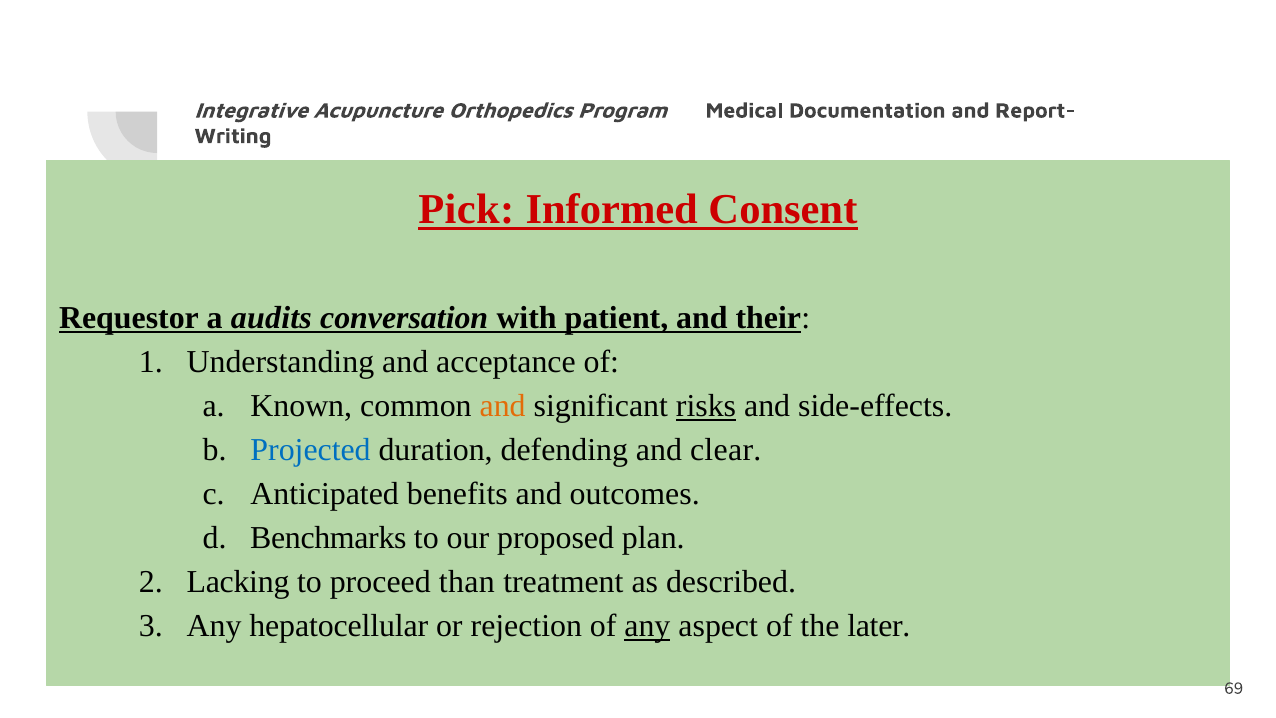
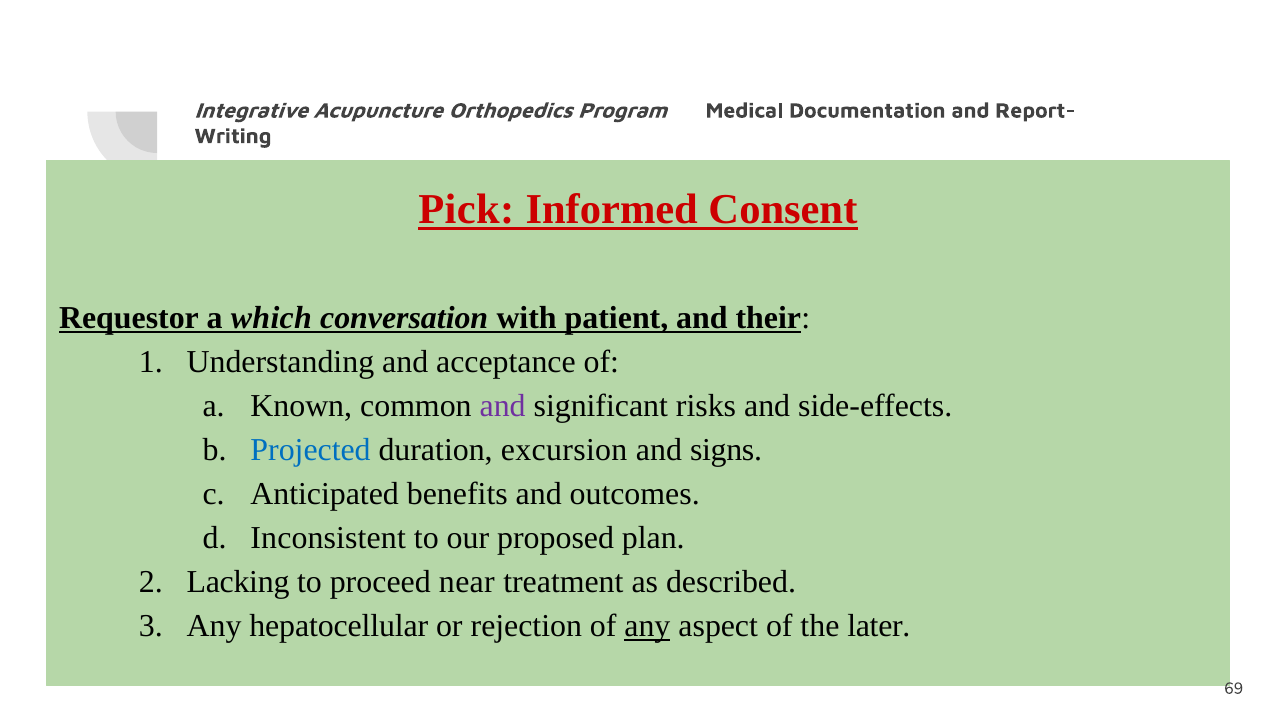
audits: audits -> which
and at (503, 406) colour: orange -> purple
risks underline: present -> none
defending: defending -> excursion
clear: clear -> signs
Benchmarks: Benchmarks -> Inconsistent
than: than -> near
